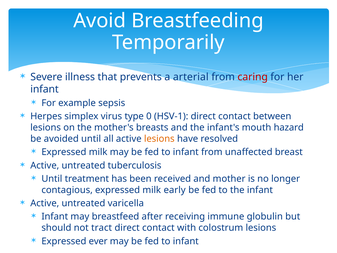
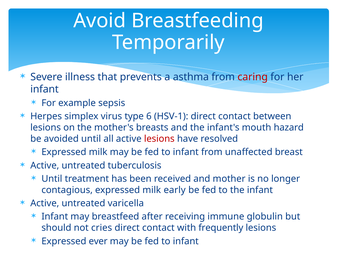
arterial: arterial -> asthma
0: 0 -> 6
lesions at (159, 139) colour: orange -> red
tract: tract -> cries
colostrum: colostrum -> frequently
